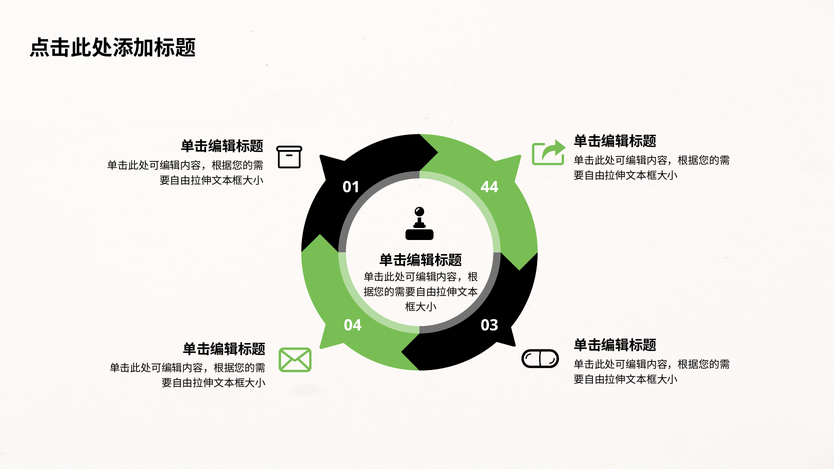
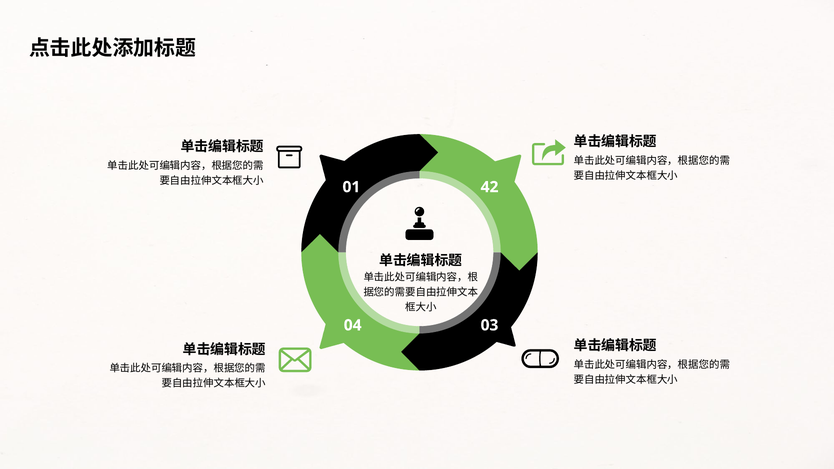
44: 44 -> 42
